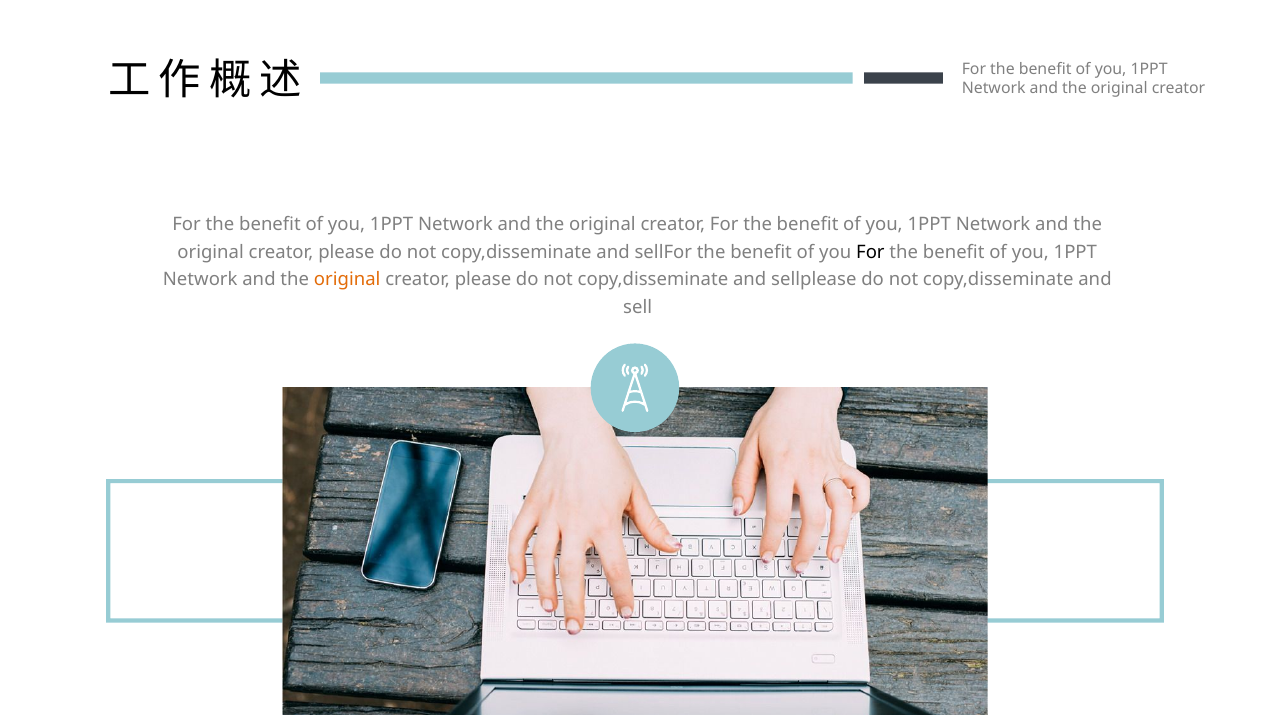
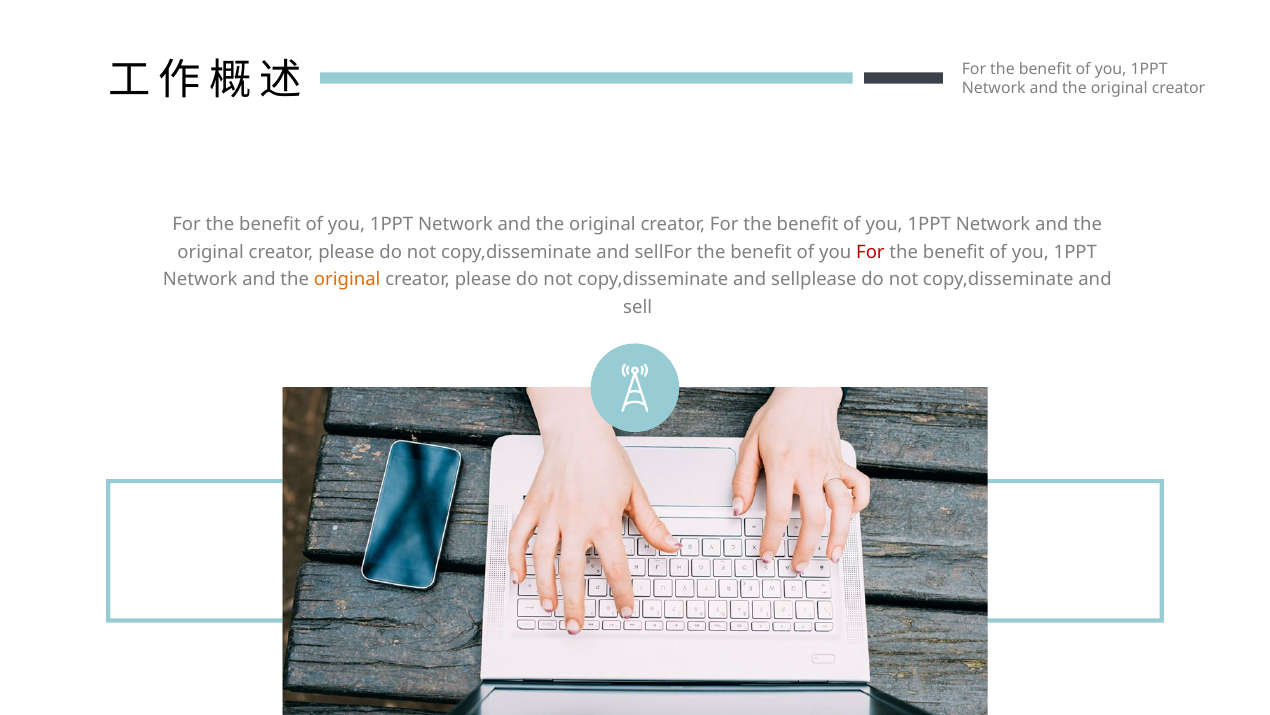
For at (870, 252) colour: black -> red
